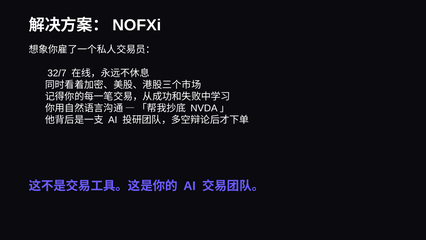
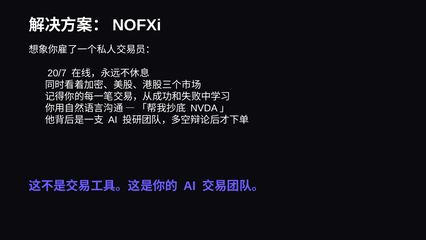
32/7: 32/7 -> 20/7
